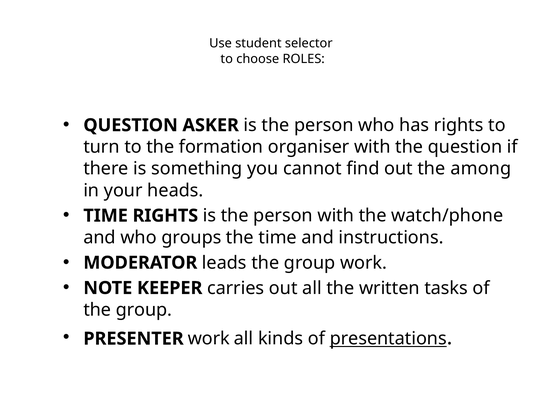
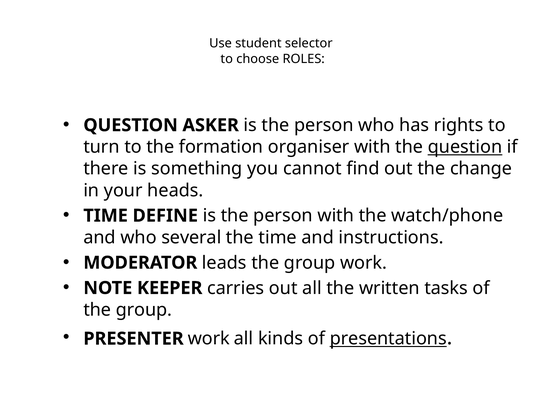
question at (465, 147) underline: none -> present
among: among -> change
TIME RIGHTS: RIGHTS -> DEFINE
groups: groups -> several
